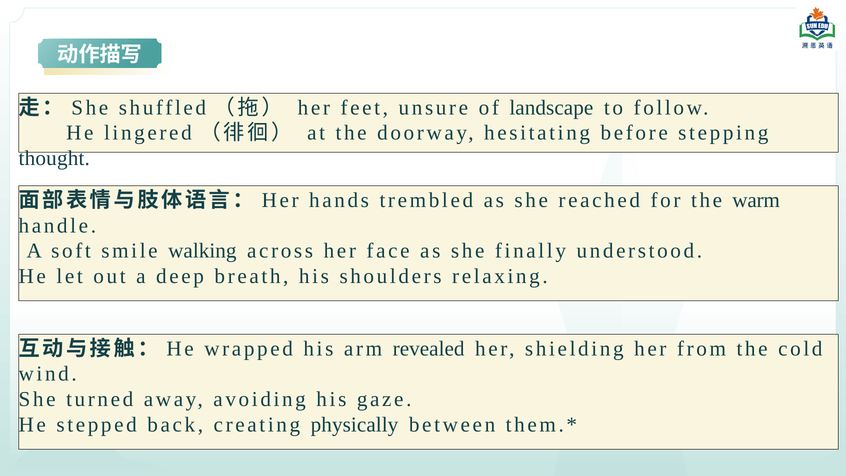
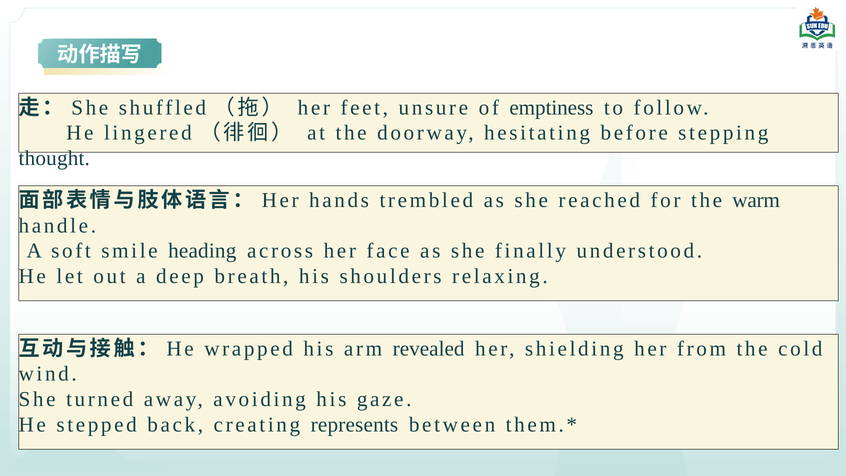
landscape: landscape -> emptiness
walking: walking -> heading
physically: physically -> represents
